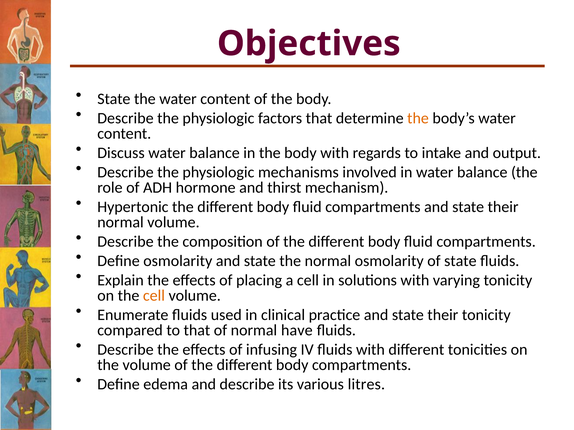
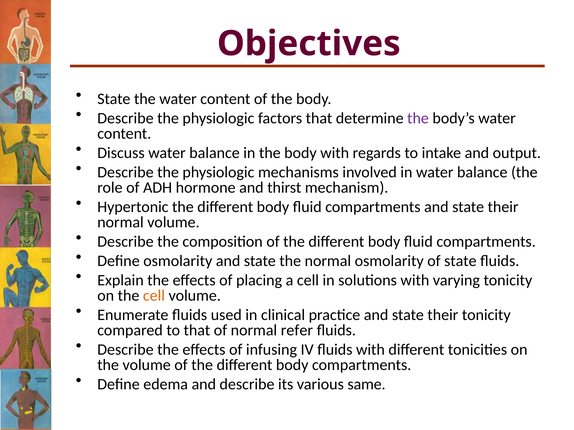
the at (418, 118) colour: orange -> purple
have: have -> refer
litres: litres -> same
